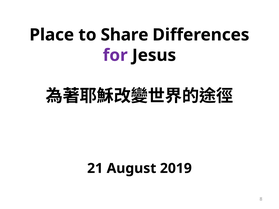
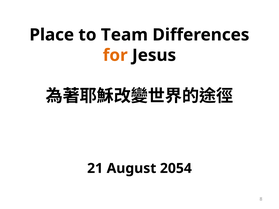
Share: Share -> Team
for colour: purple -> orange
2019: 2019 -> 2054
